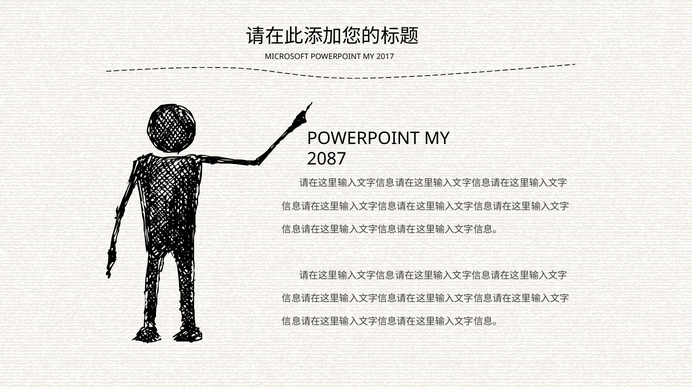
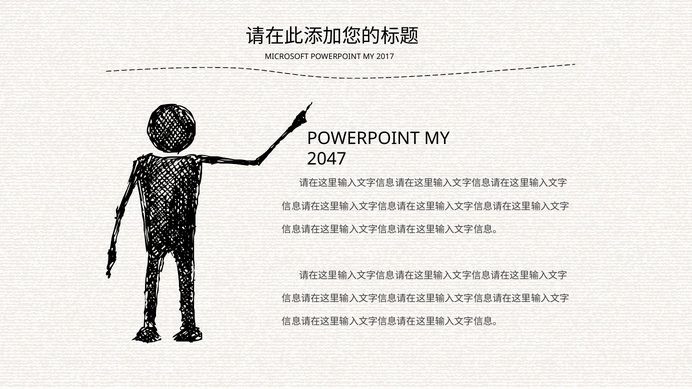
2087: 2087 -> 2047
